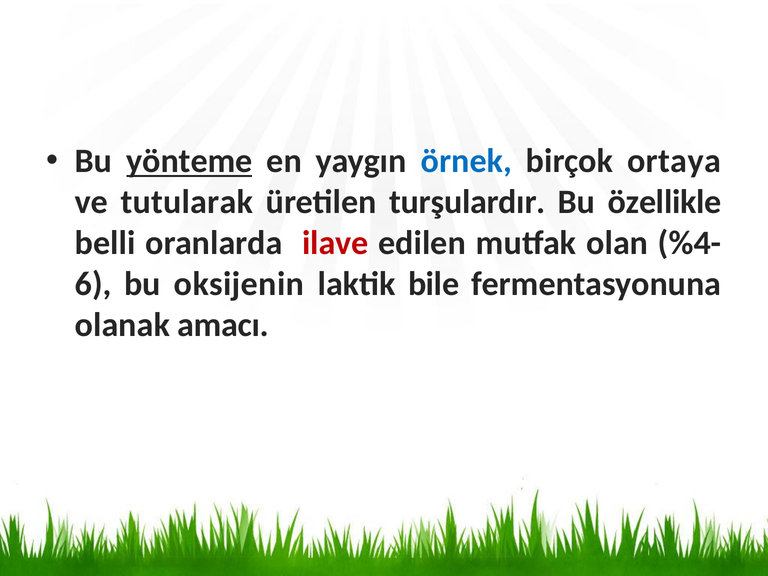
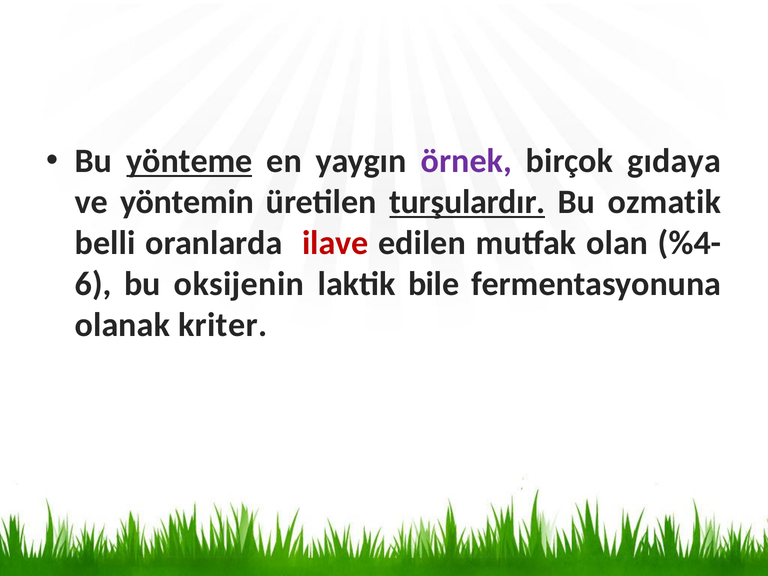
örnek colour: blue -> purple
ortaya: ortaya -> gıdaya
tutularak: tutularak -> yöntemin
turşulardır underline: none -> present
özellikle: özellikle -> ozmatik
amacı: amacı -> kriter
